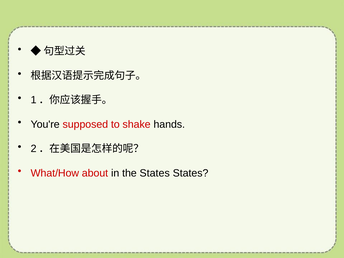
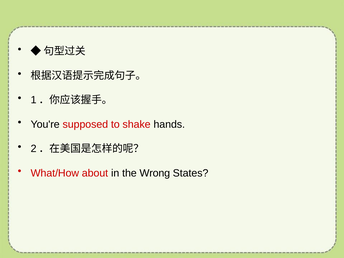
the States: States -> Wrong
